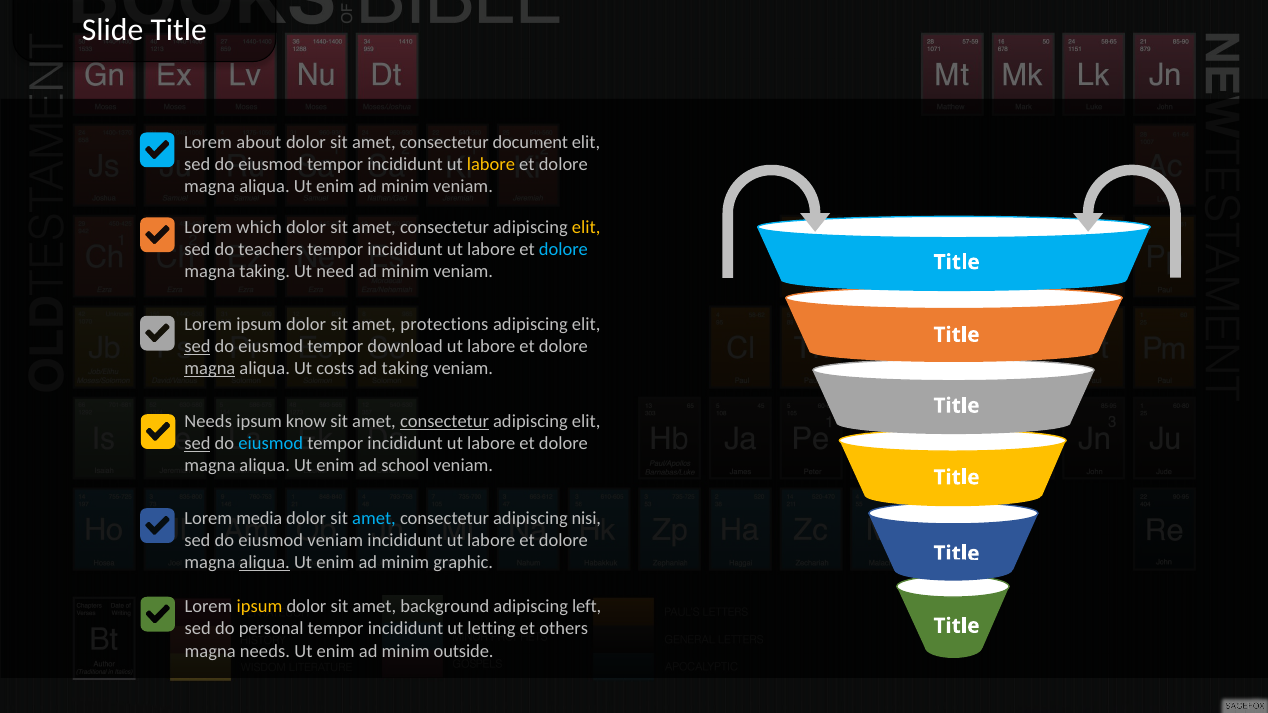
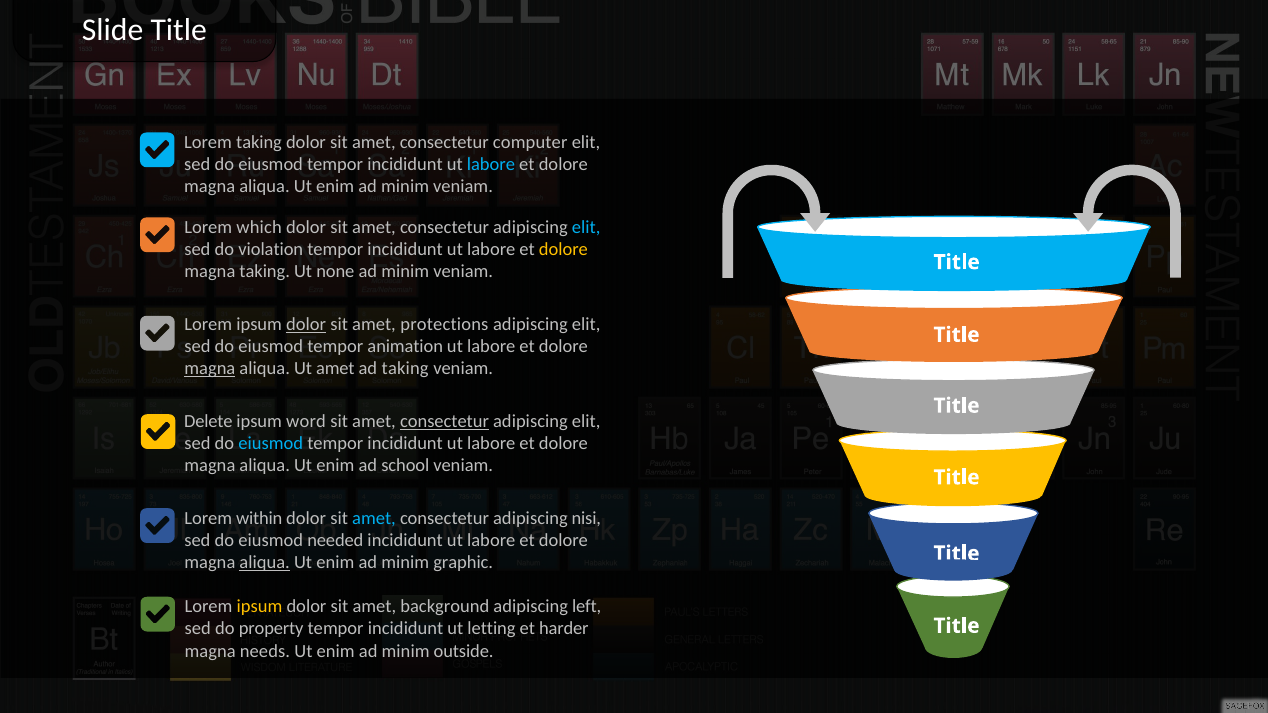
Lorem about: about -> taking
document: document -> computer
labore at (491, 164) colour: yellow -> light blue
elit at (586, 227) colour: yellow -> light blue
teachers: teachers -> violation
dolore at (563, 249) colour: light blue -> yellow
need: need -> none
dolor at (306, 324) underline: none -> present
sed at (197, 347) underline: present -> none
download: download -> animation
Ut costs: costs -> amet
Needs at (208, 421): Needs -> Delete
know: know -> word
sed at (197, 444) underline: present -> none
media: media -> within
eiusmod veniam: veniam -> needed
personal: personal -> property
others: others -> harder
